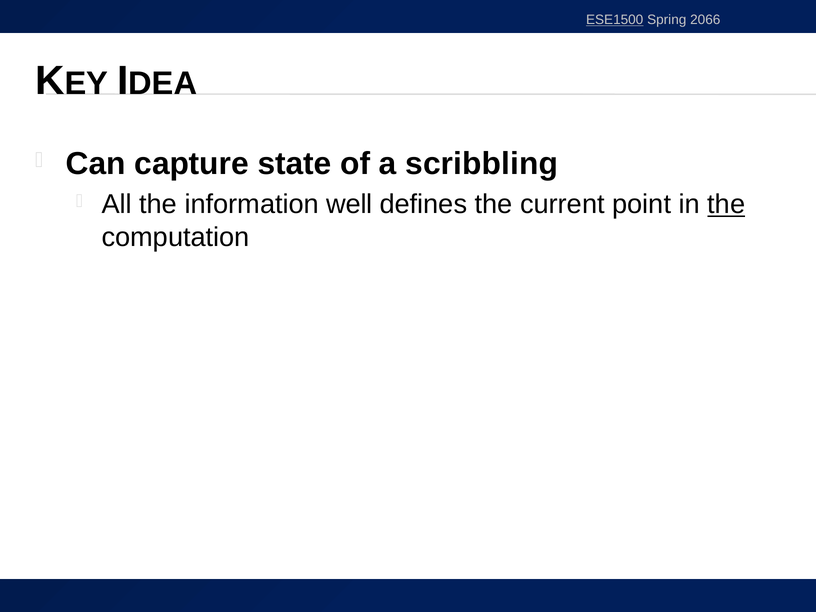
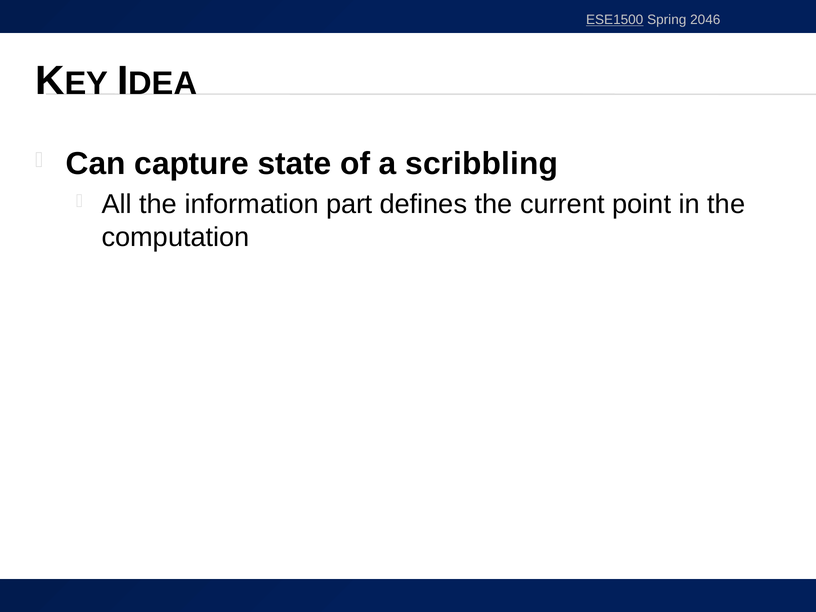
2066: 2066 -> 2046
well: well -> part
the at (726, 204) underline: present -> none
